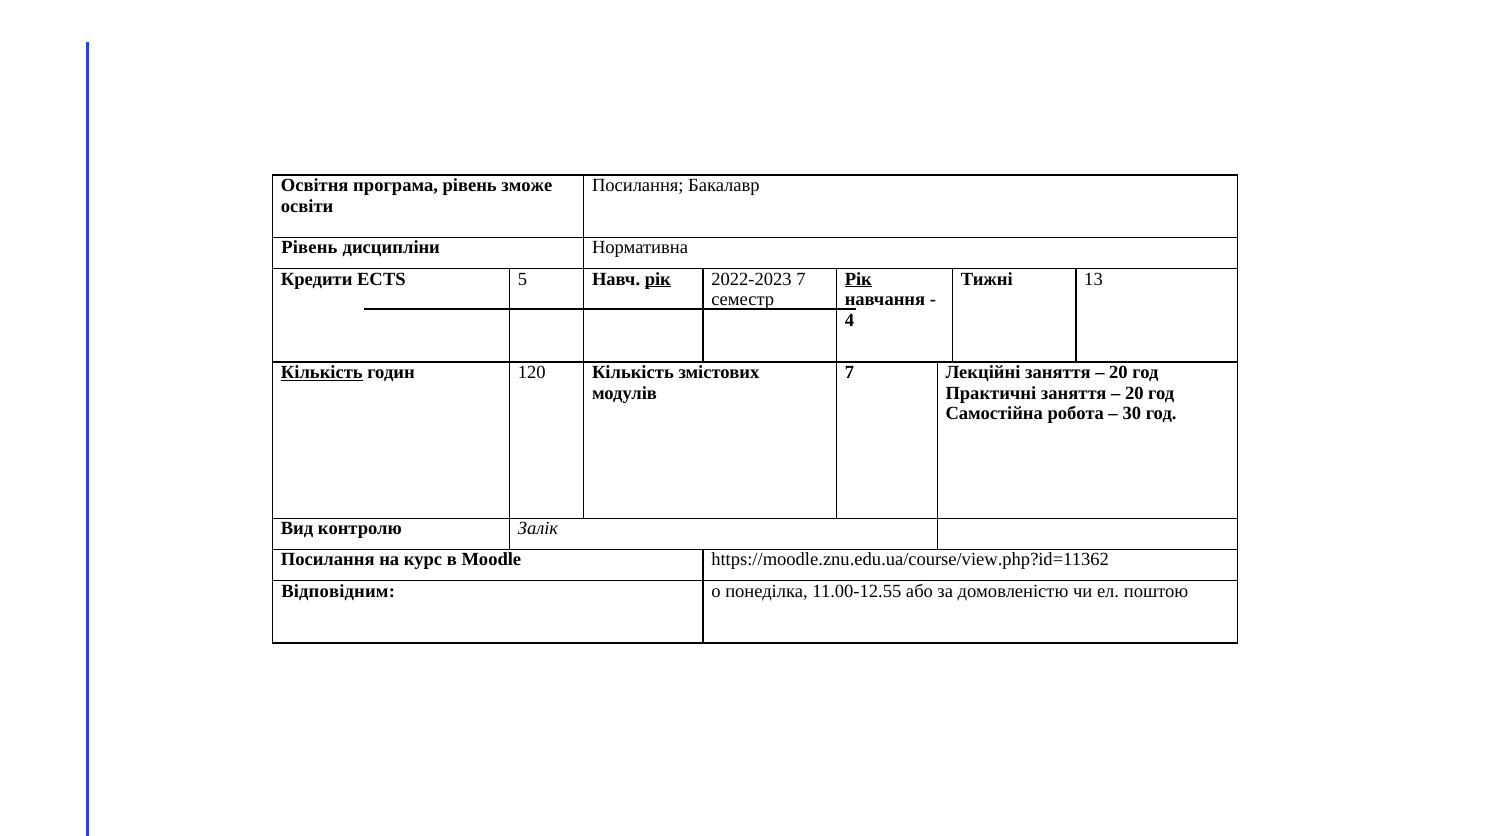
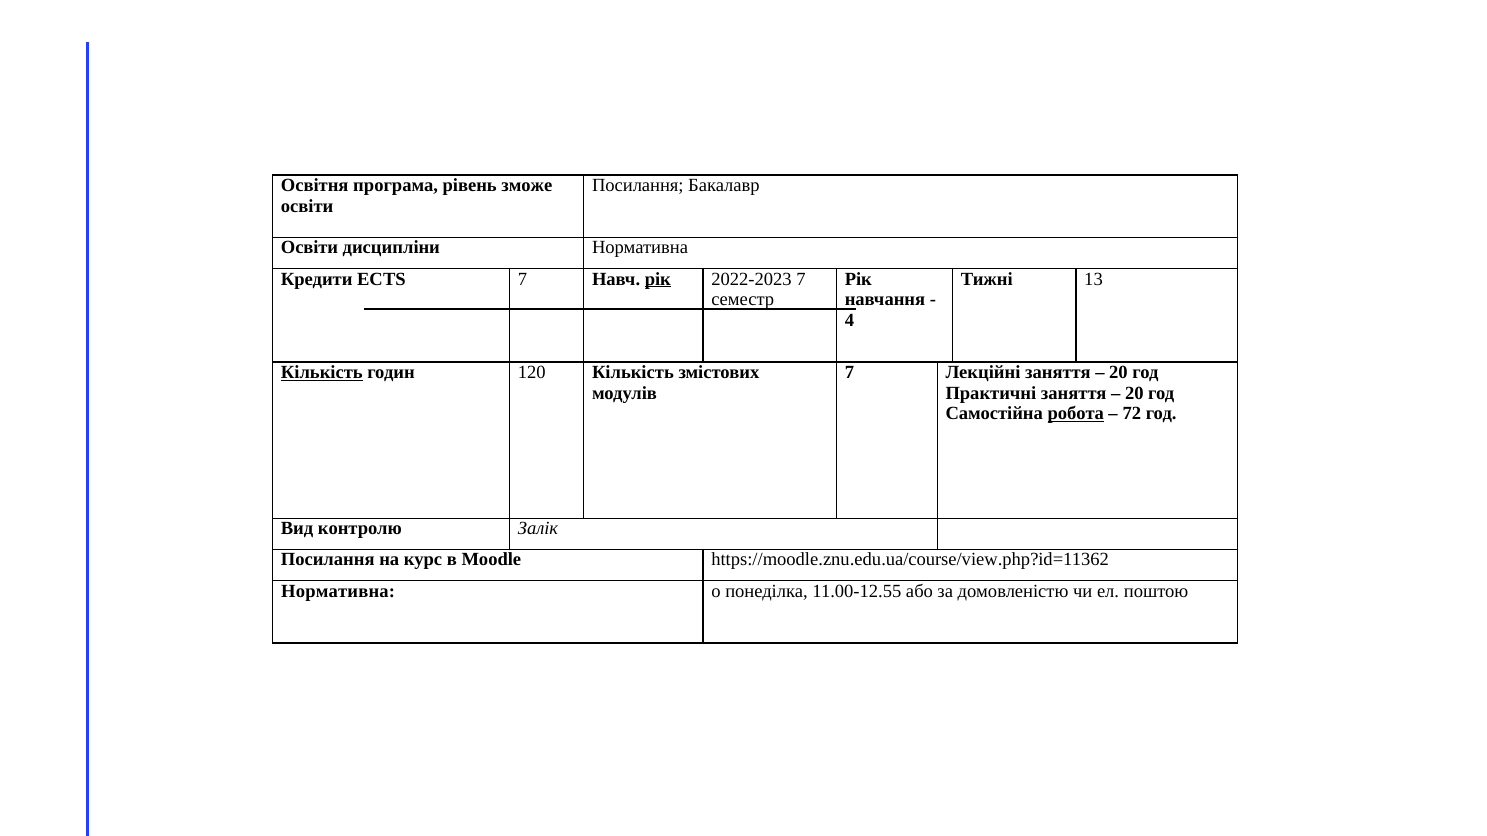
Рівень at (309, 248): Рівень -> Освіти
ECTS 5: 5 -> 7
Рік at (858, 279) underline: present -> none
робота underline: none -> present
30: 30 -> 72
Відповідним at (338, 591): Відповідним -> Нормативна
